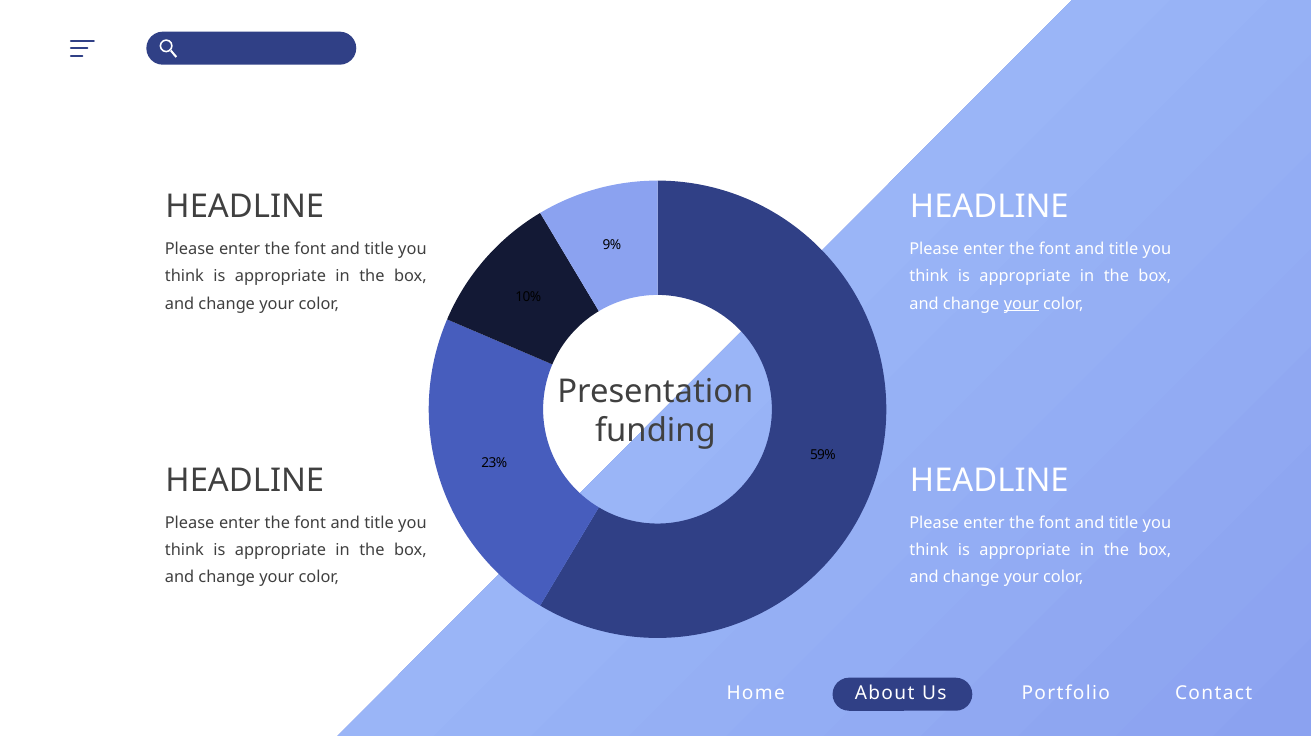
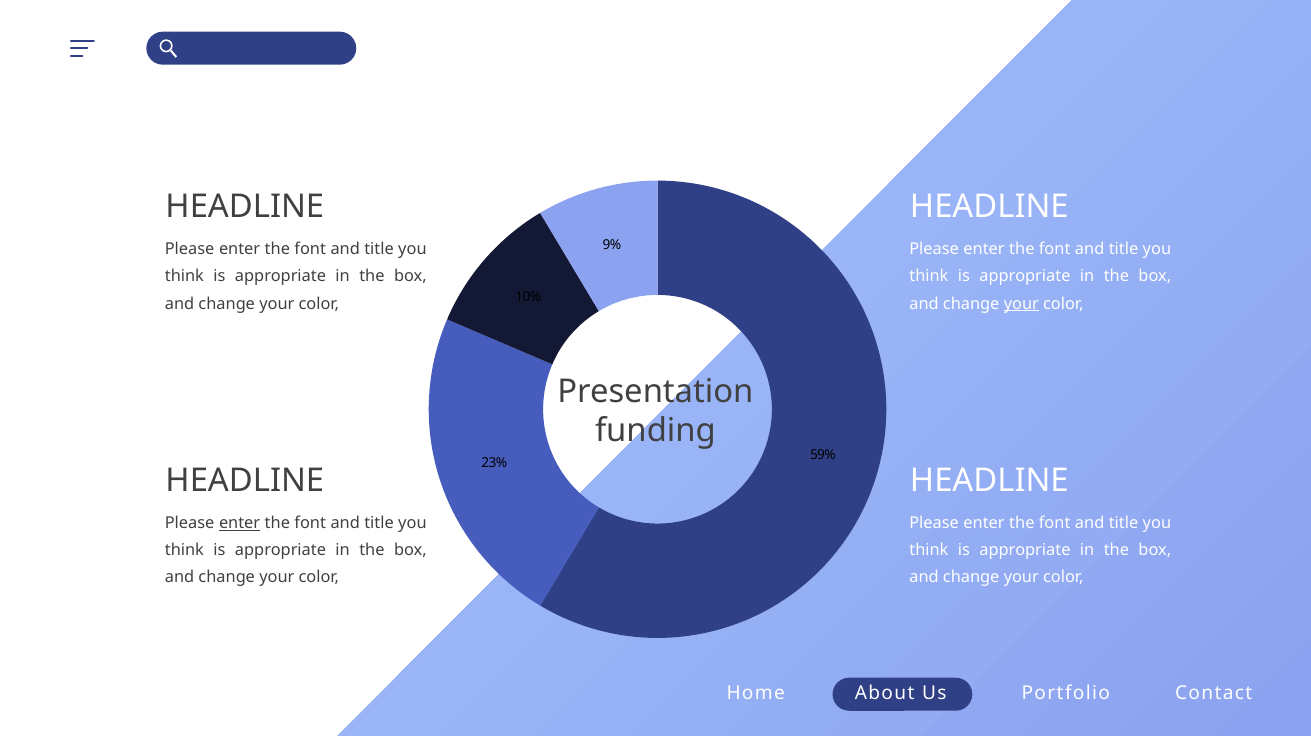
enter at (240, 523) underline: none -> present
